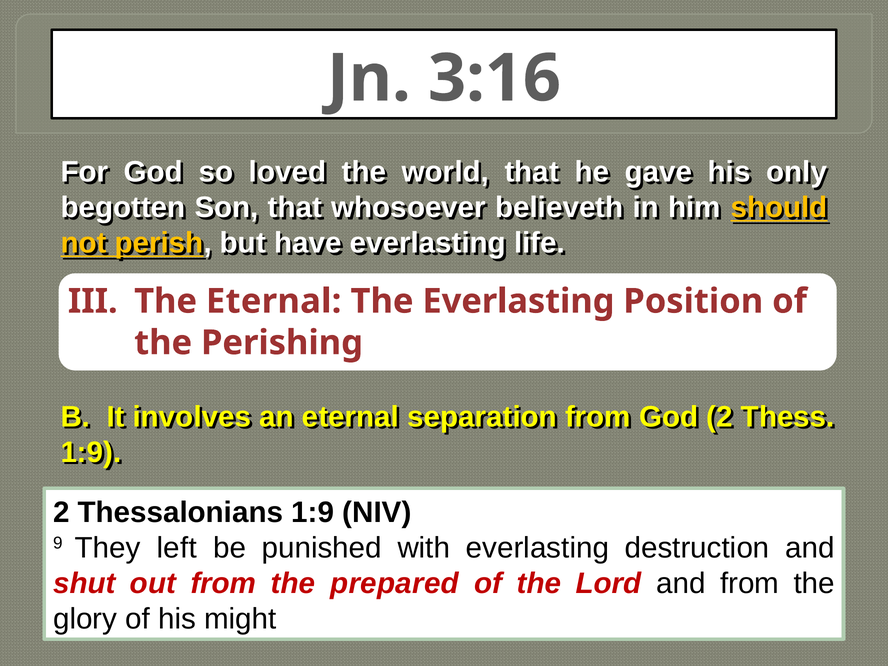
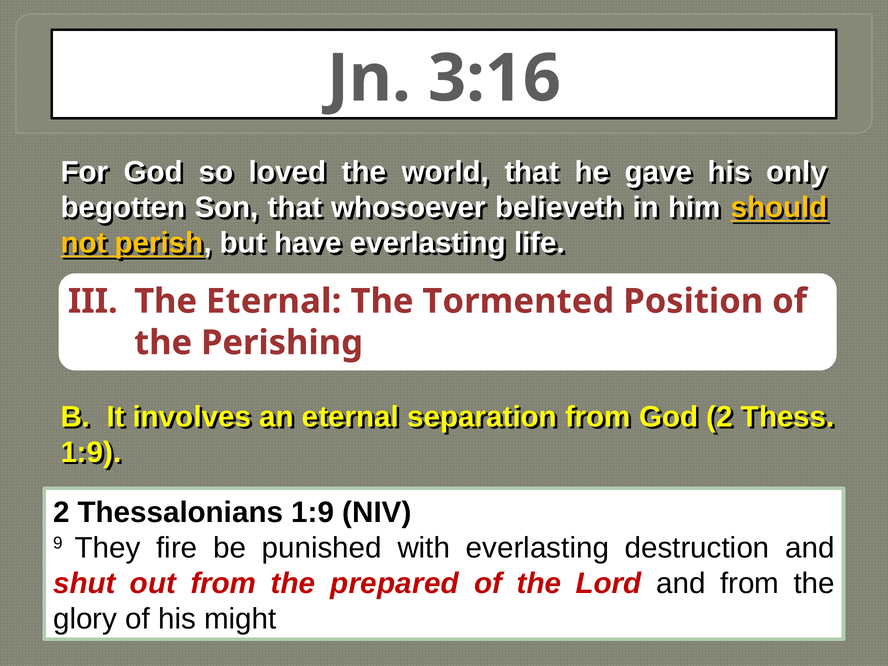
The Everlasting: Everlasting -> Tormented
left: left -> fire
